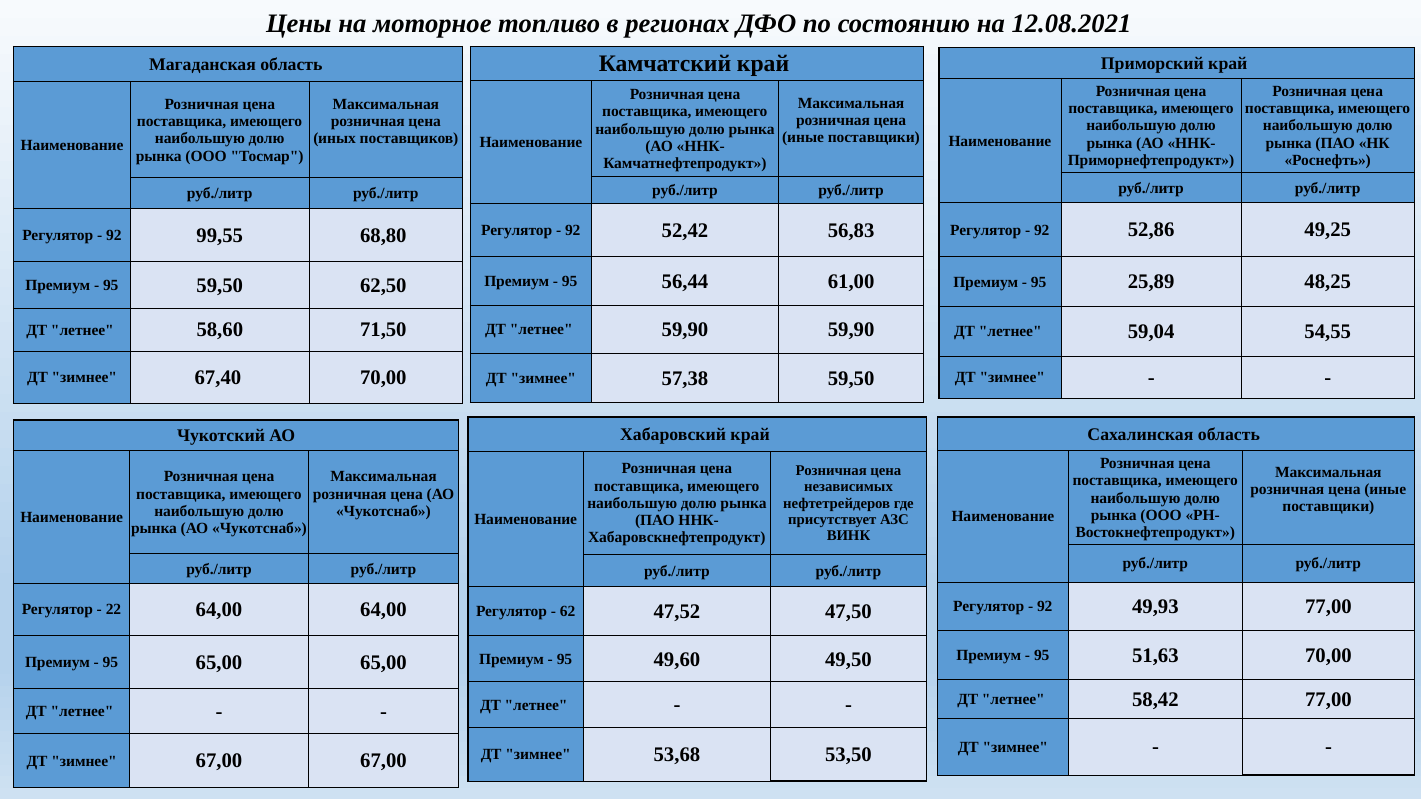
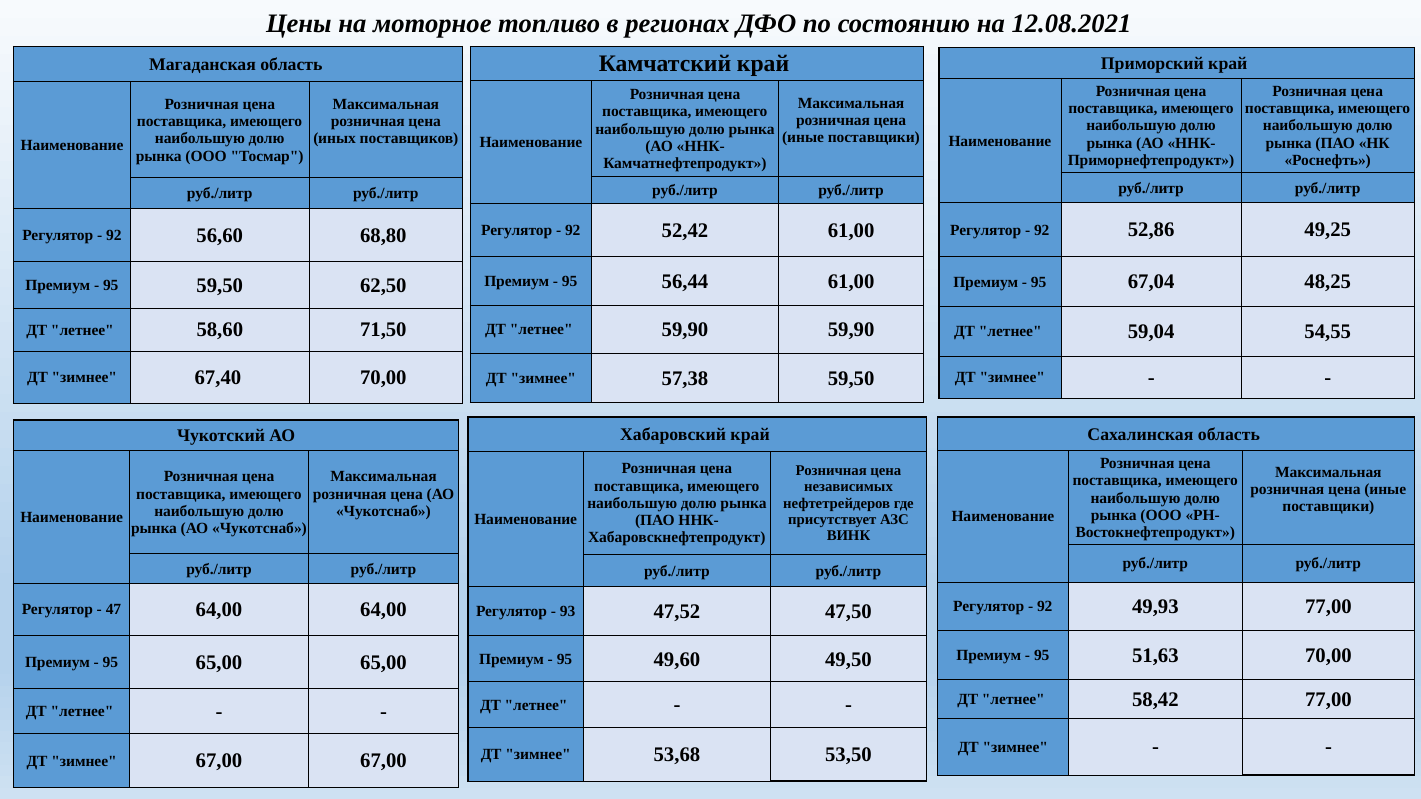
52,42 56,83: 56,83 -> 61,00
99,55: 99,55 -> 56,60
25,89: 25,89 -> 67,04
22: 22 -> 47
62: 62 -> 93
